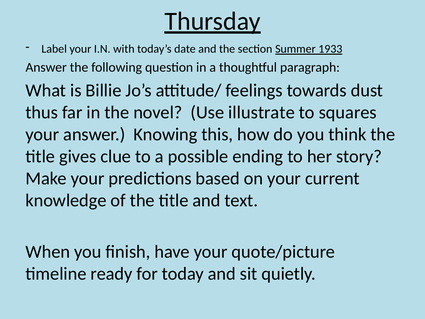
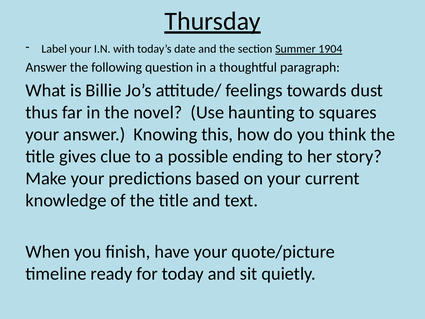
1933: 1933 -> 1904
illustrate: illustrate -> haunting
